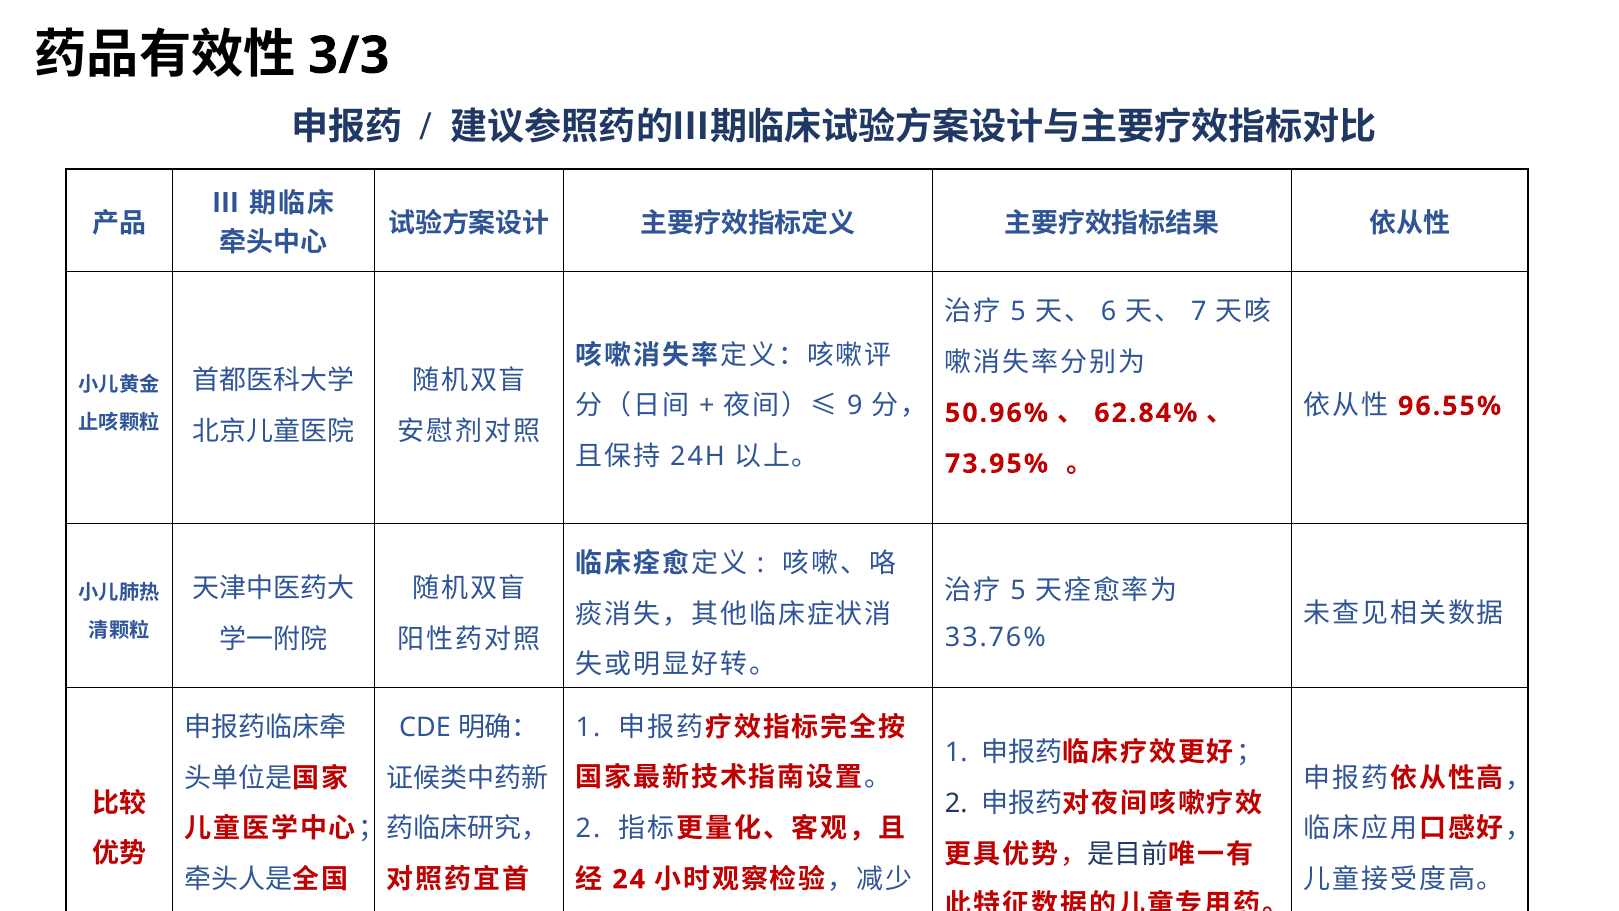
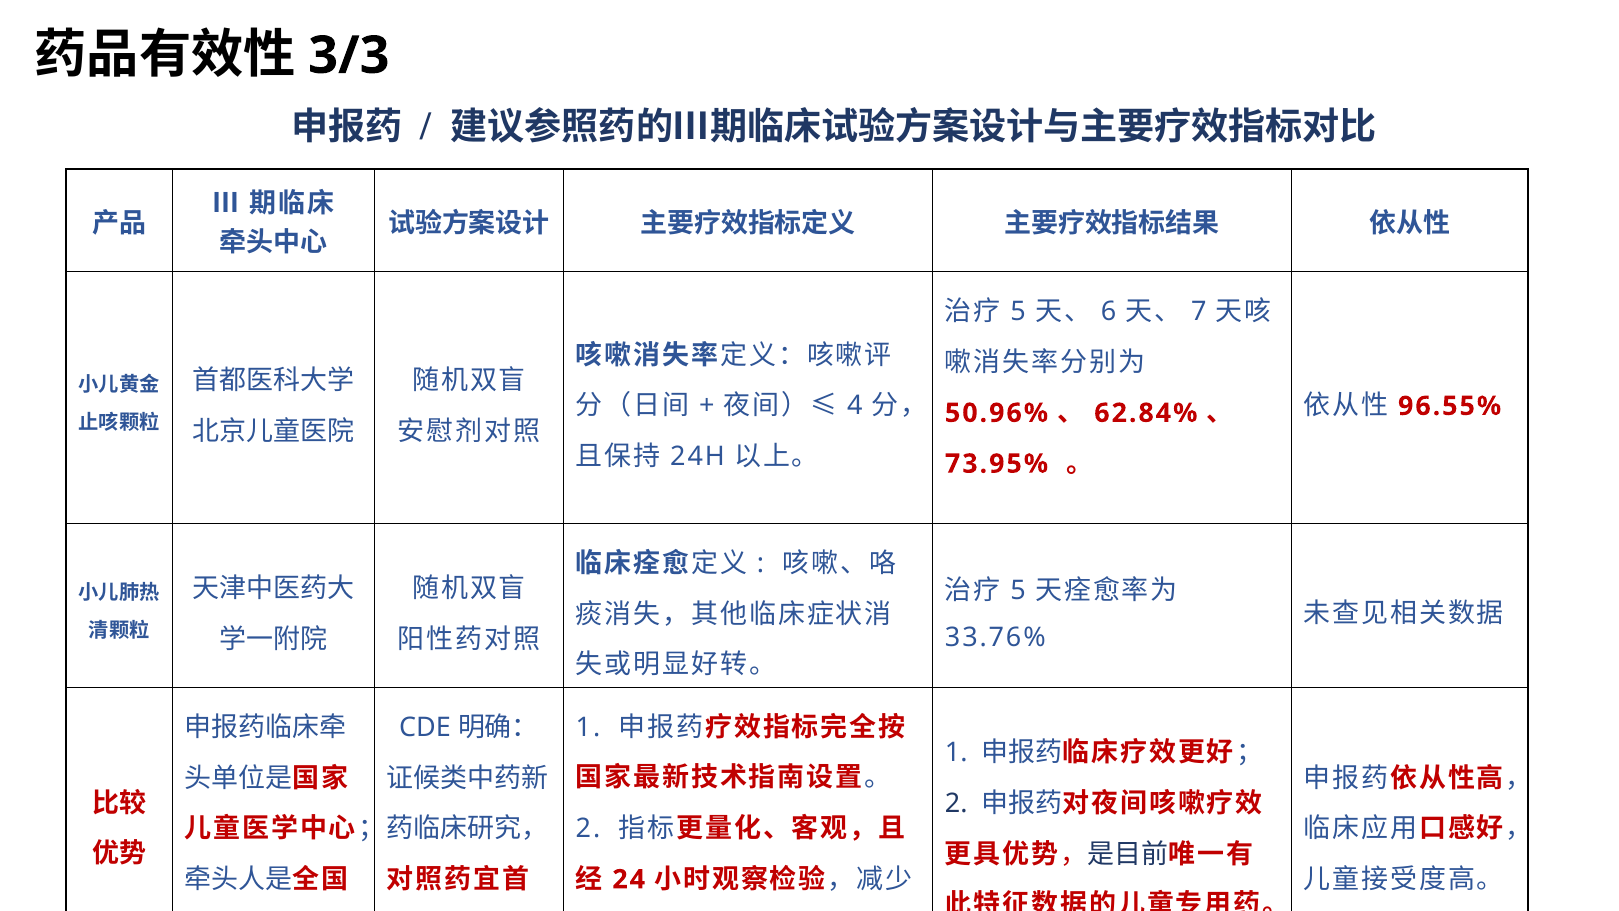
9: 9 -> 4
